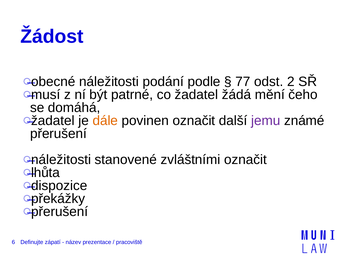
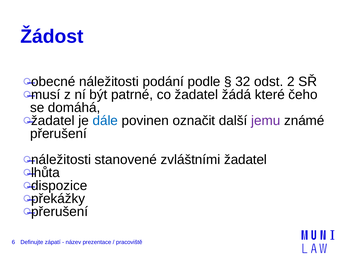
77: 77 -> 32
mění: mění -> které
dále colour: orange -> blue
zvláštními označit: označit -> žadatel
